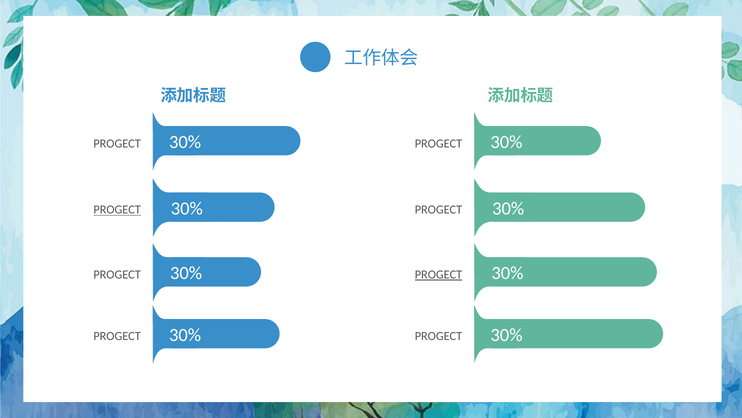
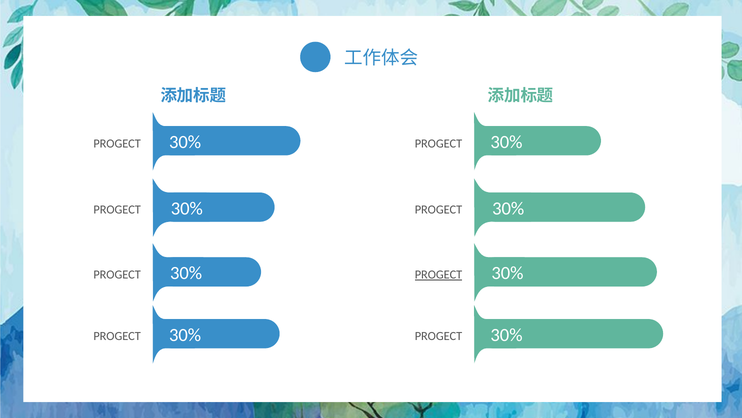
PROGECT at (117, 210) underline: present -> none
